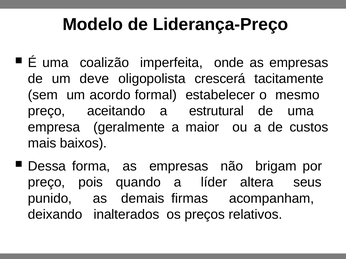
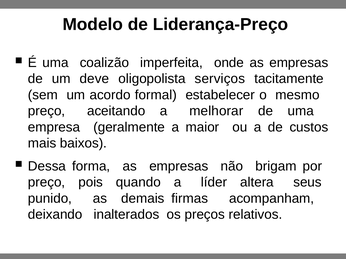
crescerá: crescerá -> serviços
estrutural: estrutural -> melhorar
